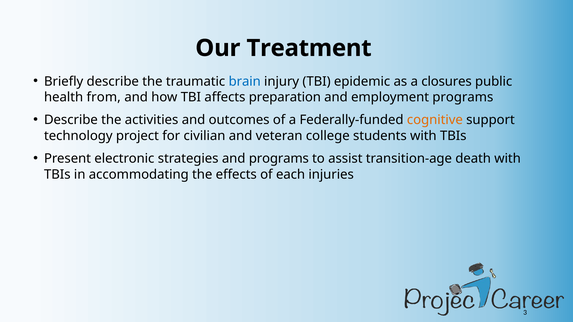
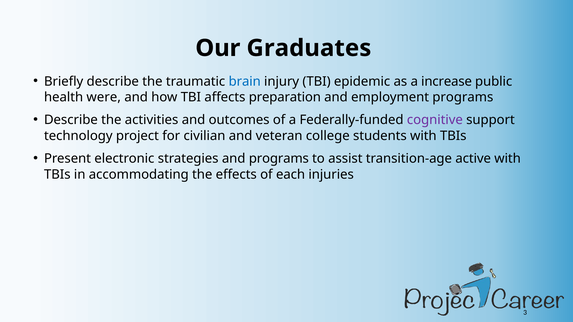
Treatment: Treatment -> Graduates
closures: closures -> increase
from: from -> were
cognitive colour: orange -> purple
death: death -> active
